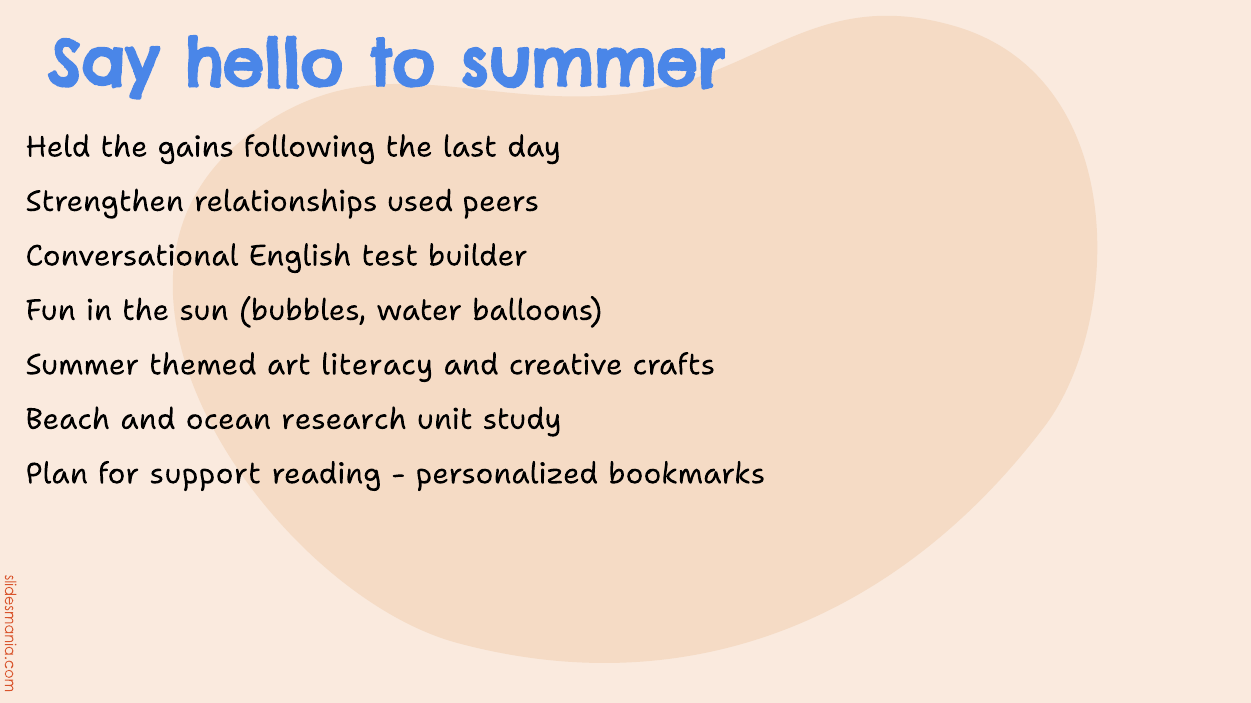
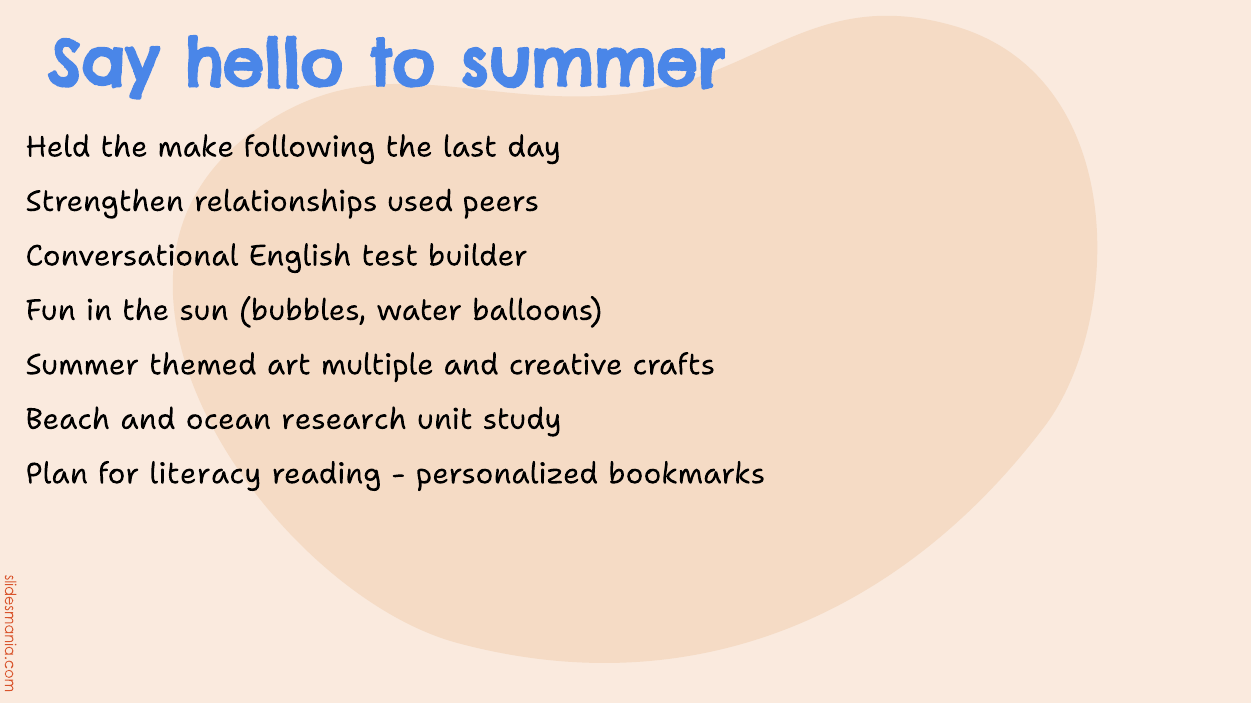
gains: gains -> make
literacy: literacy -> multiple
support: support -> literacy
